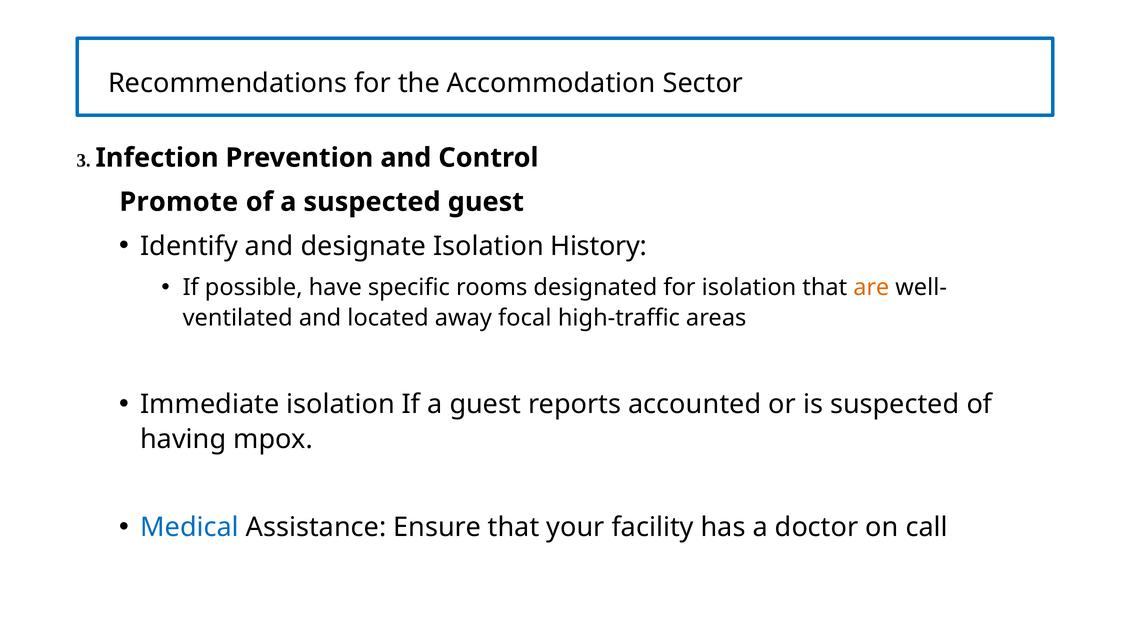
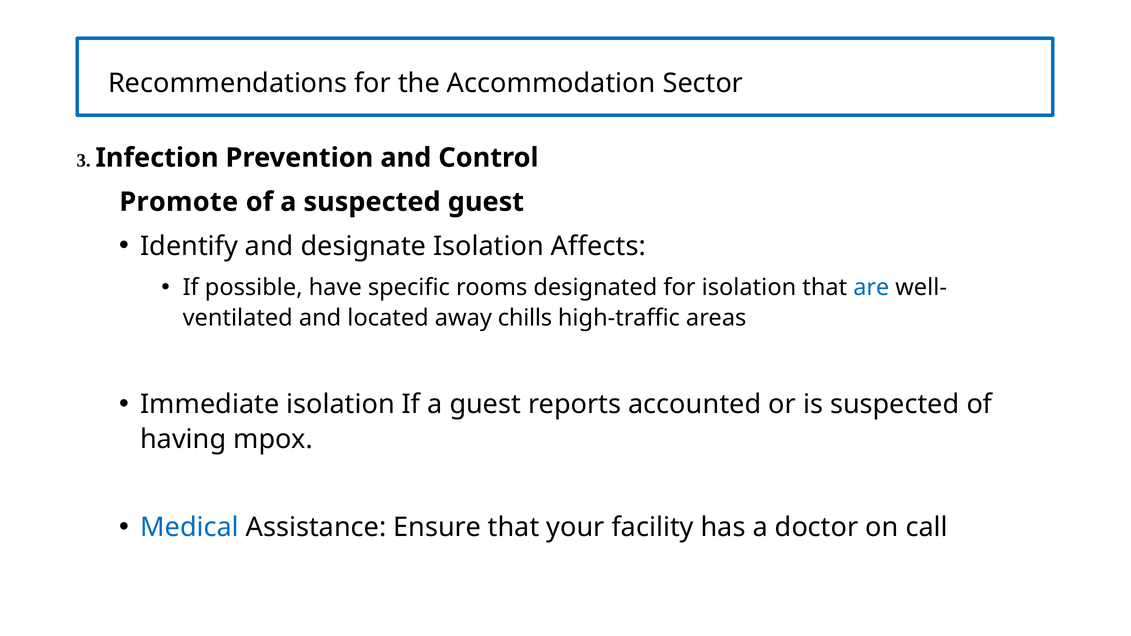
History: History -> Affects
are colour: orange -> blue
focal: focal -> chills
